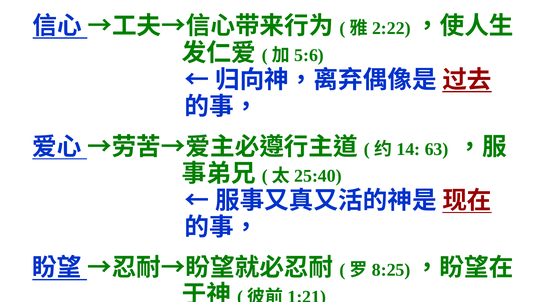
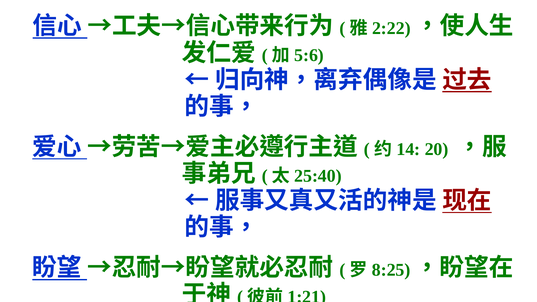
63: 63 -> 20
